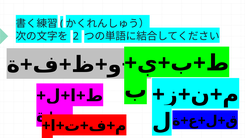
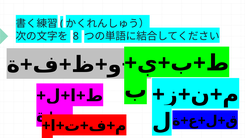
2: 2 -> 8
